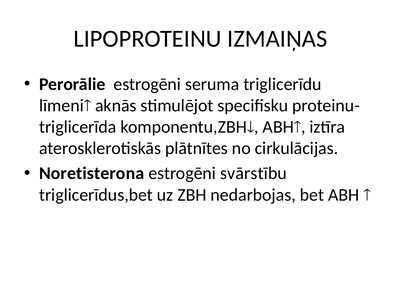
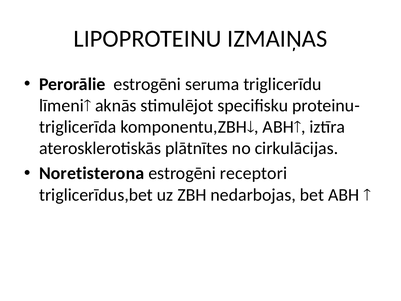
svārstību: svārstību -> receptori
